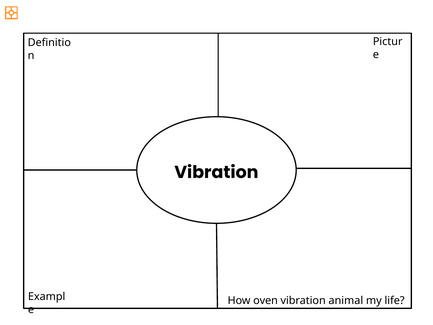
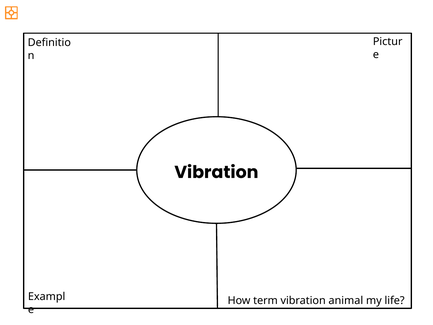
oven: oven -> term
